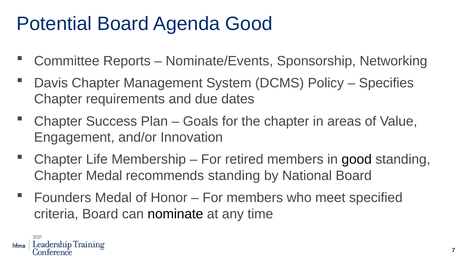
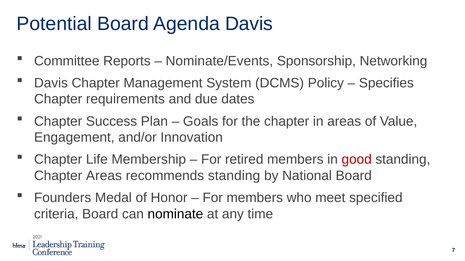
Agenda Good: Good -> Davis
good at (357, 160) colour: black -> red
Chapter Medal: Medal -> Areas
